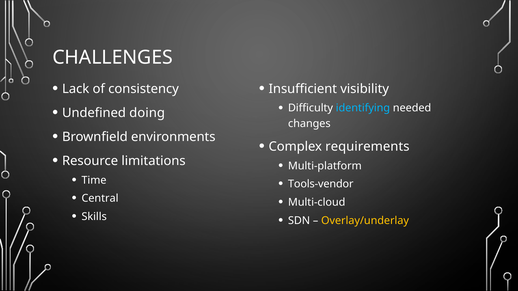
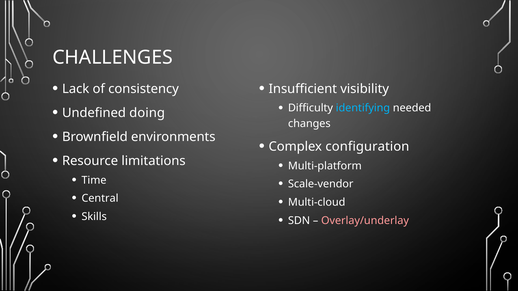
requirements: requirements -> configuration
Tools-vendor: Tools-vendor -> Scale-vendor
Overlay/underlay colour: yellow -> pink
